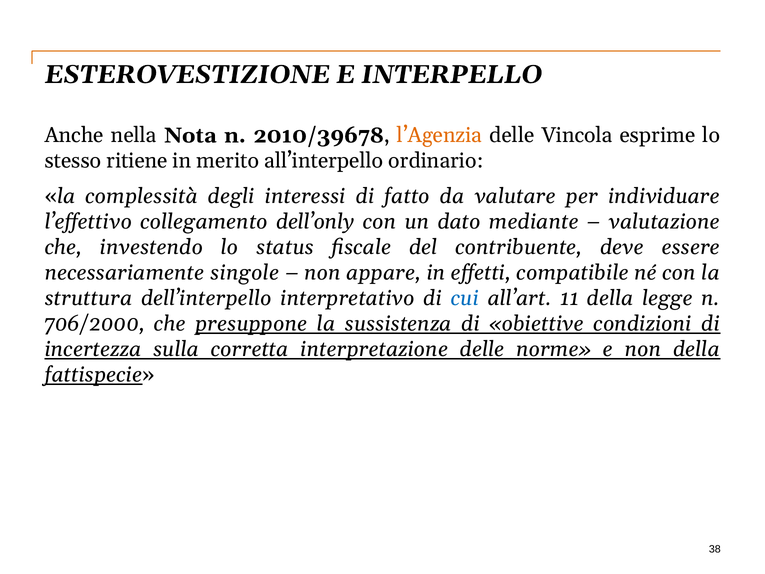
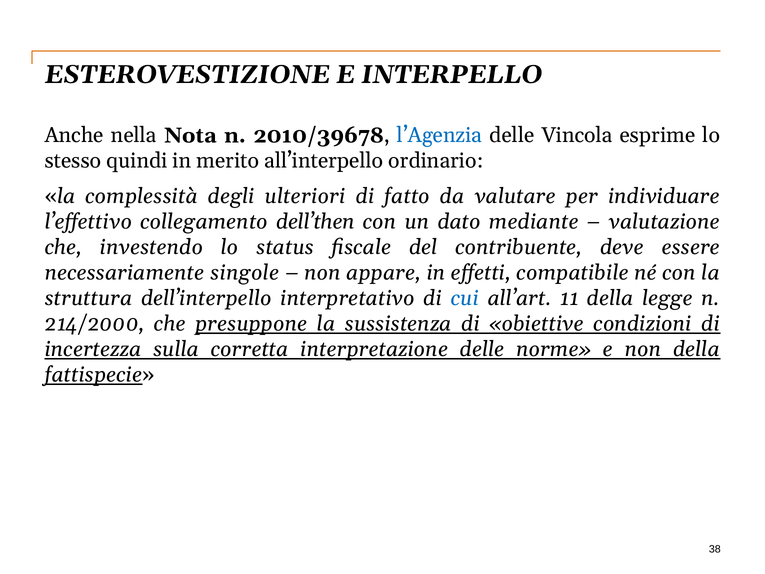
l’Agenzia colour: orange -> blue
ritiene: ritiene -> quindi
interessi: interessi -> ulteriori
dell’only: dell’only -> dell’then
706/2000: 706/2000 -> 214/2000
